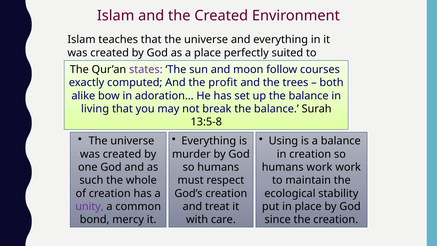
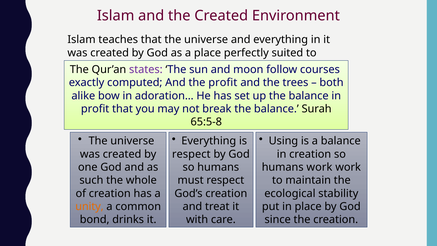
living at (95, 109): living -> profit
13:5-8: 13:5-8 -> 65:5-8
murder at (191, 154): murder -> respect
unity colour: purple -> orange
mercy: mercy -> drinks
